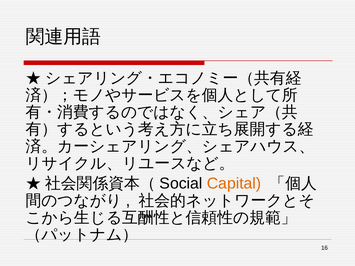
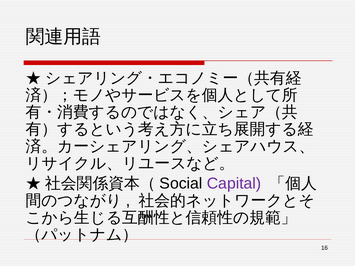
Capital colour: orange -> purple
